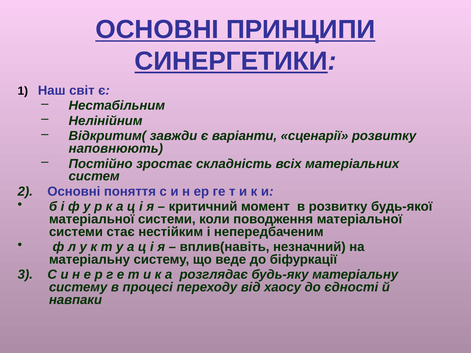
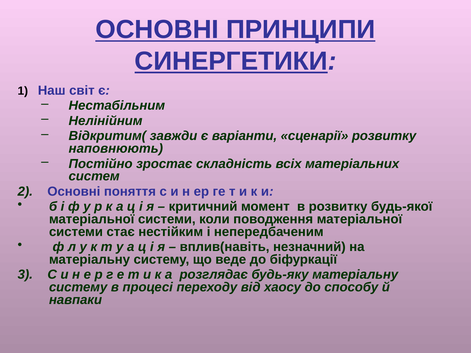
єдності: єдності -> способу
